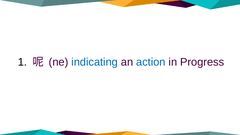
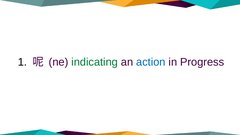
indicating colour: blue -> green
